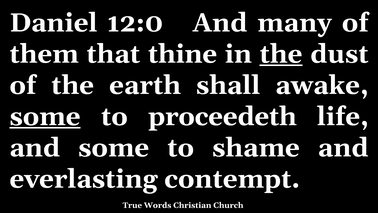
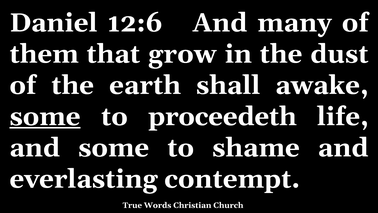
12:0: 12:0 -> 12:6
thine: thine -> grow
the at (281, 54) underline: present -> none
